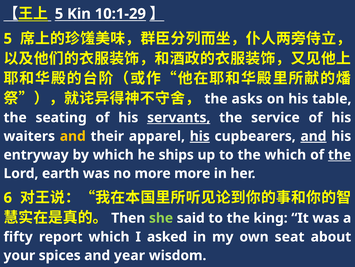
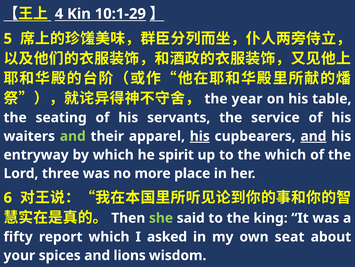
5 at (59, 14): 5 -> 4
asks: asks -> year
servants underline: present -> none
and at (73, 136) colour: yellow -> light green
ships: ships -> spirit
the at (340, 154) underline: present -> none
earth: earth -> three
more more: more -> place
year: year -> lions
